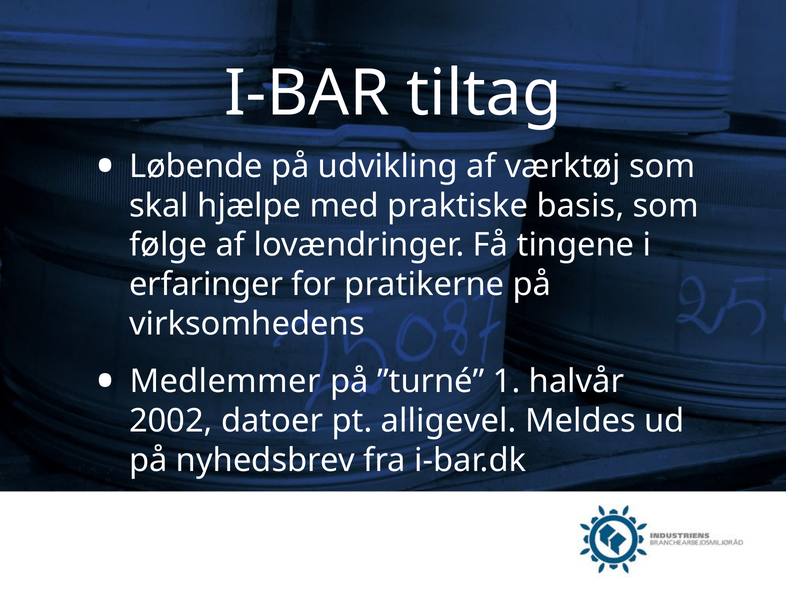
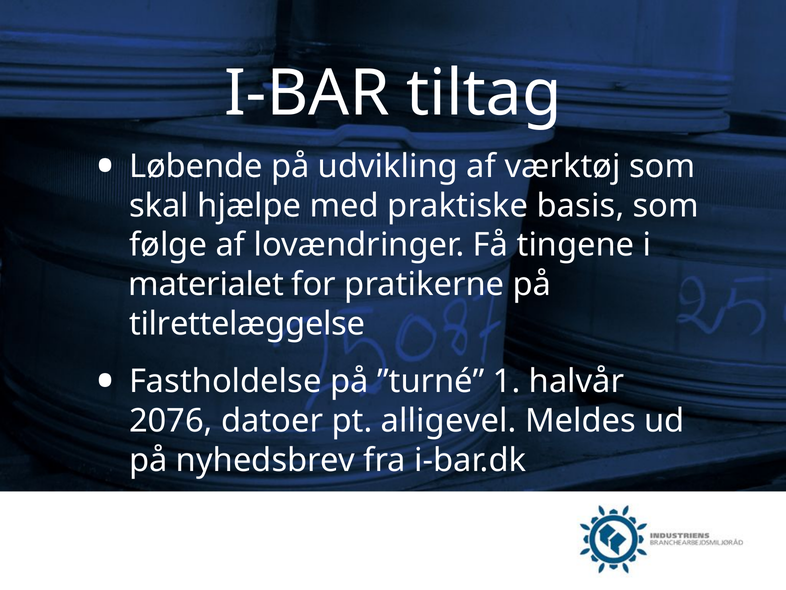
erfaringer: erfaringer -> materialet
virksomhedens: virksomhedens -> tilrettelæggelse
Medlemmer: Medlemmer -> Fastholdelse
2002: 2002 -> 2076
